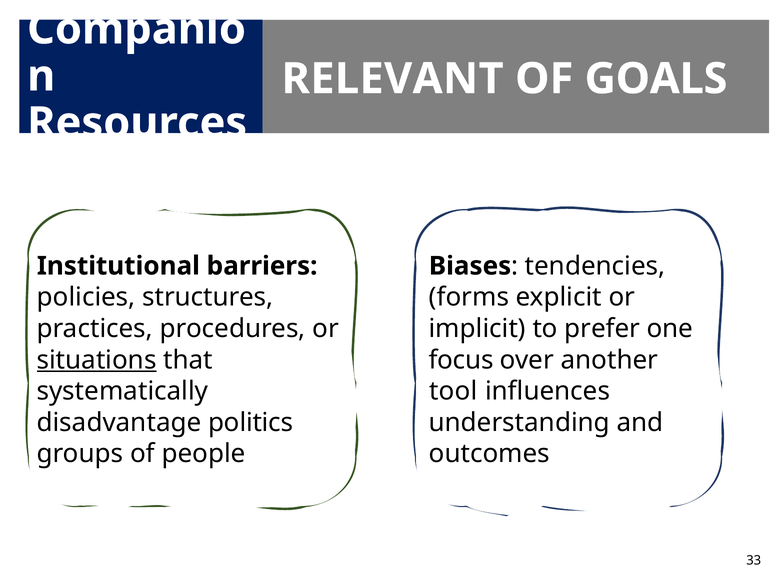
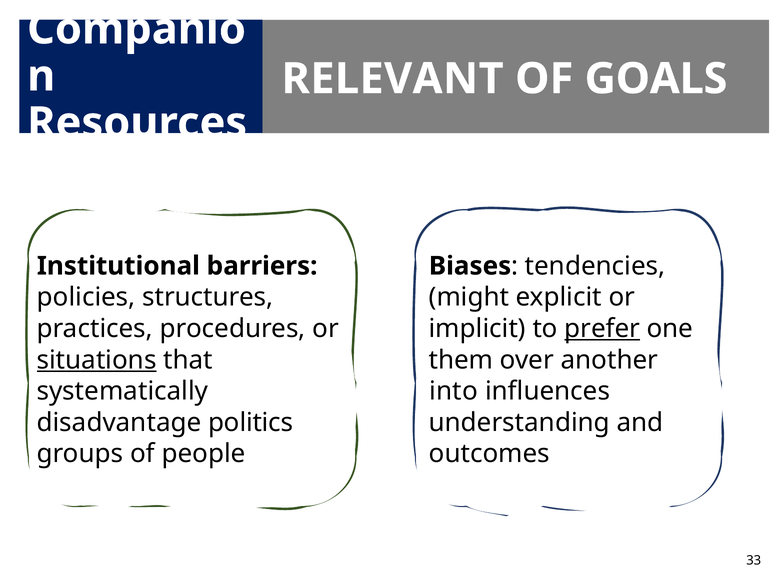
forms: forms -> might
prefer underline: none -> present
focus: focus -> them
tool: tool -> into
